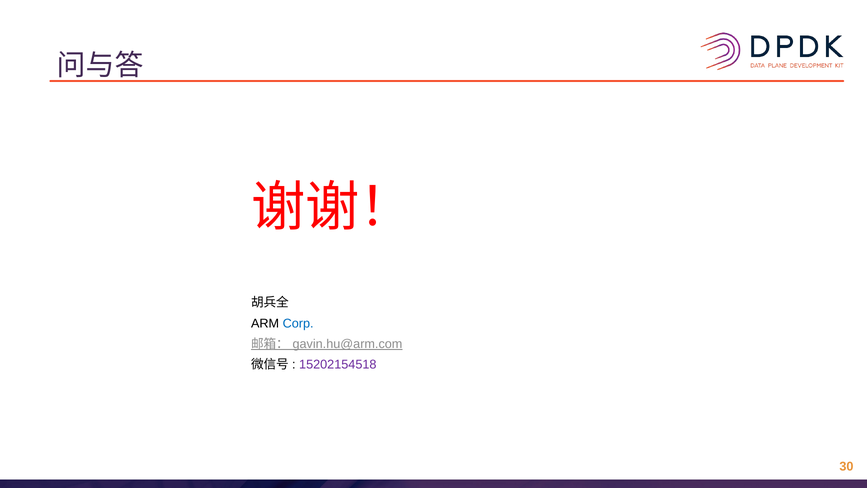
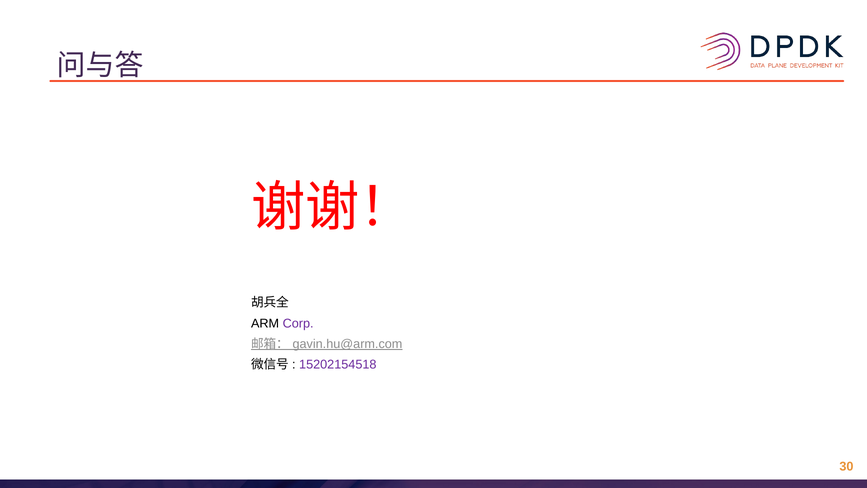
Corp colour: blue -> purple
